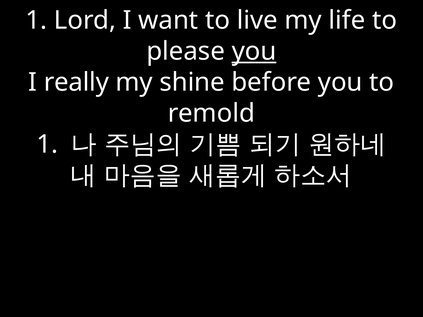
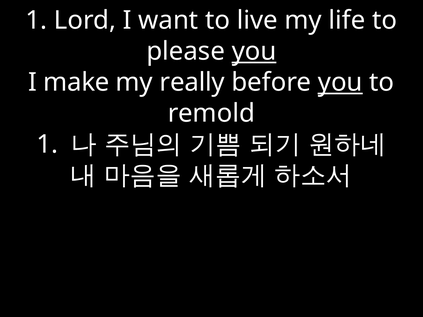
really: really -> make
shine: shine -> really
you at (340, 82) underline: none -> present
